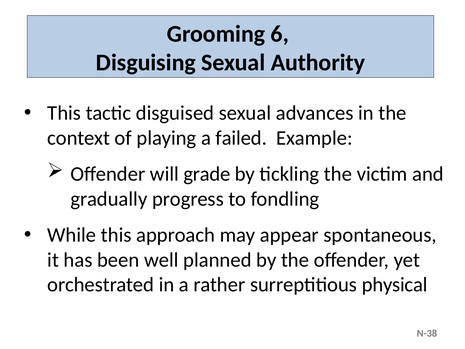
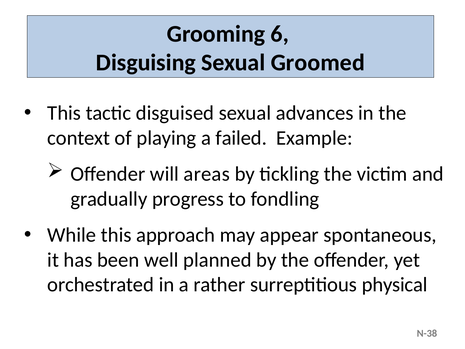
Authority: Authority -> Groomed
grade: grade -> areas
